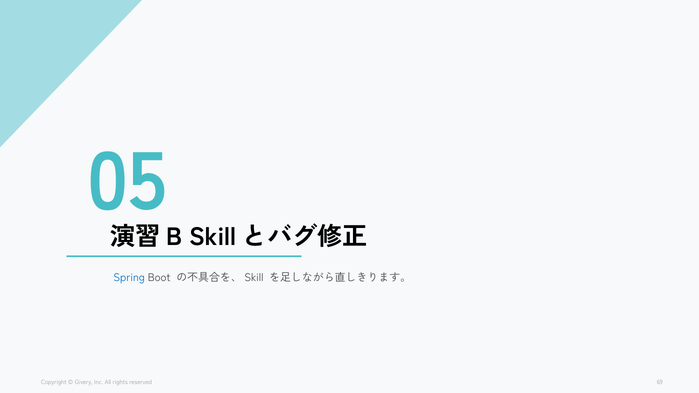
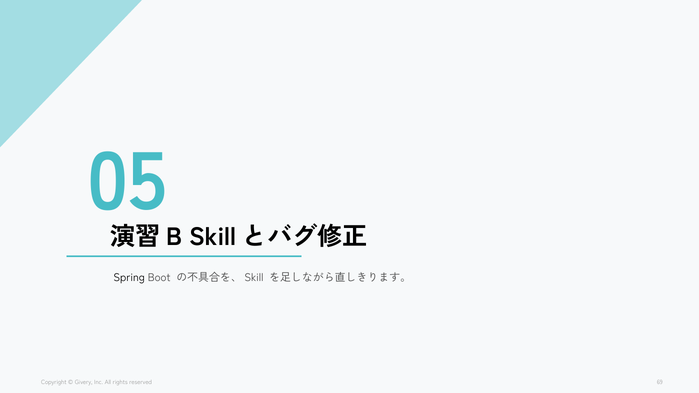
Spring colour: blue -> black
